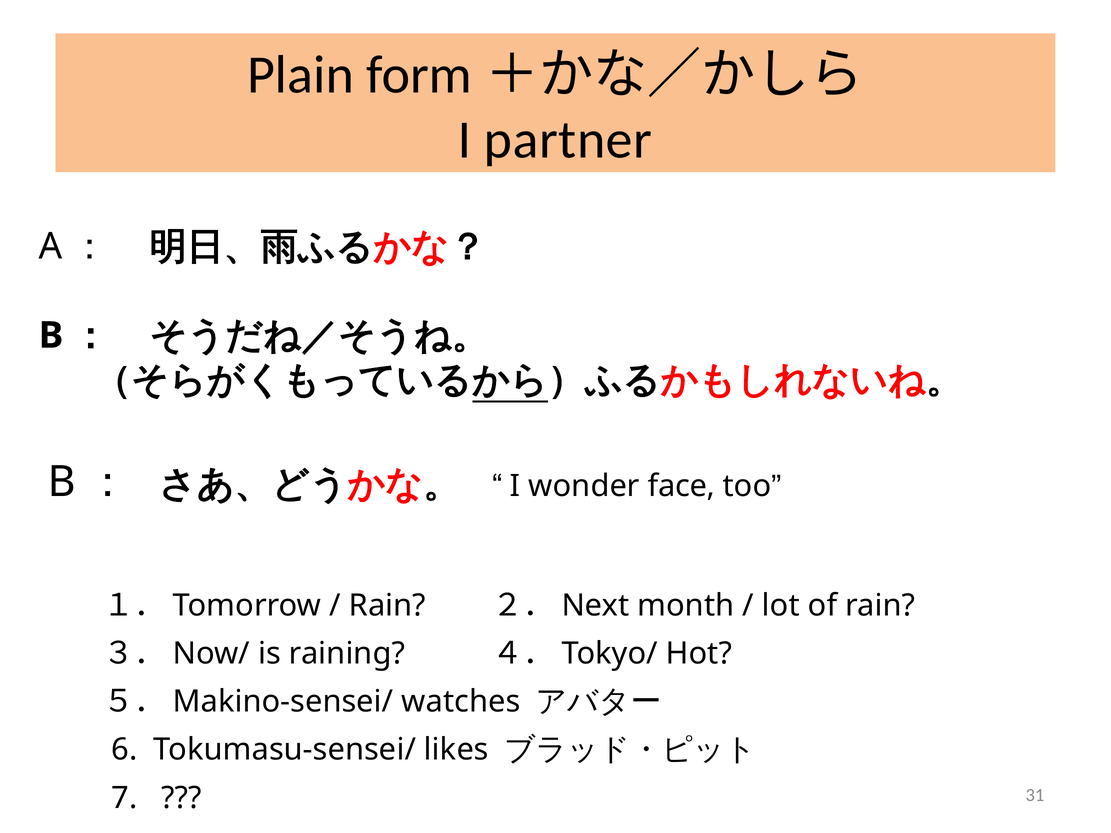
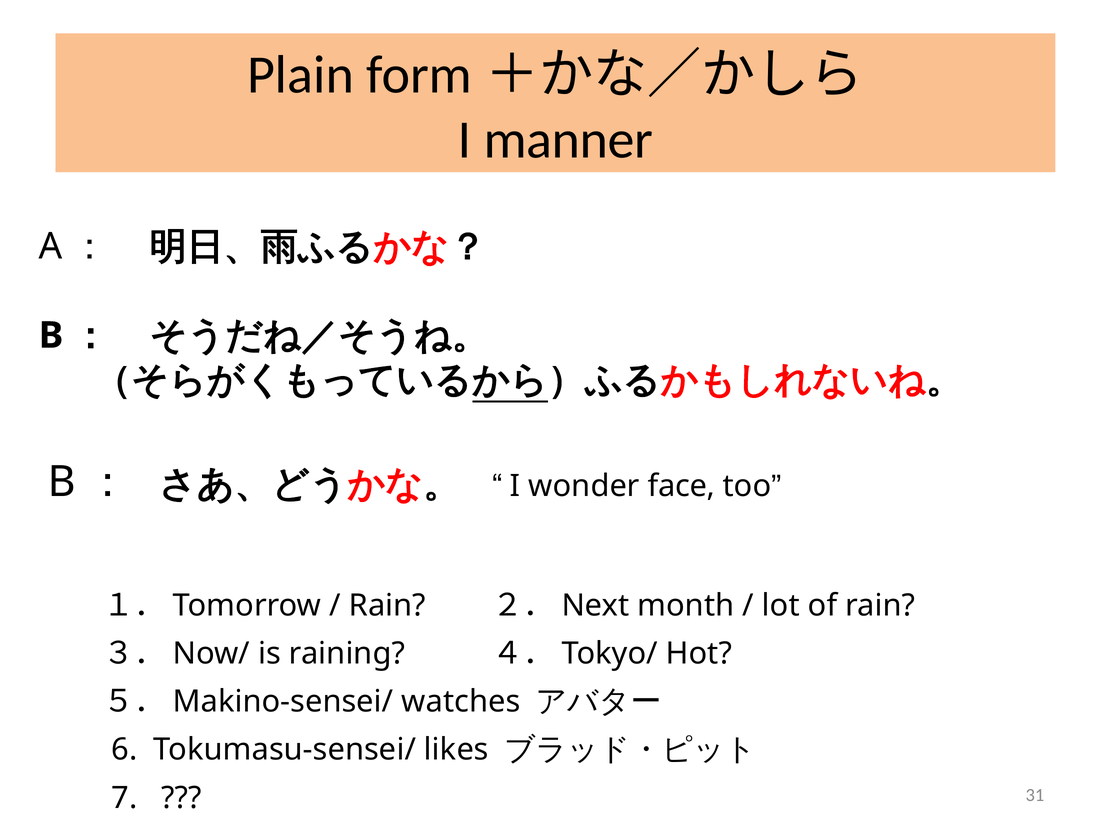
partner: partner -> manner
